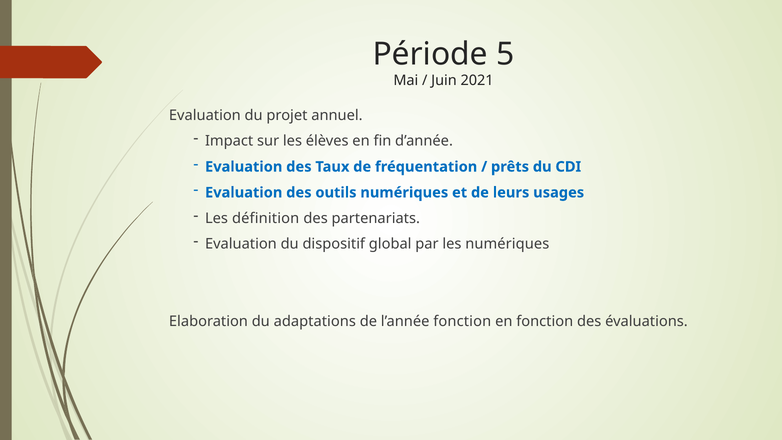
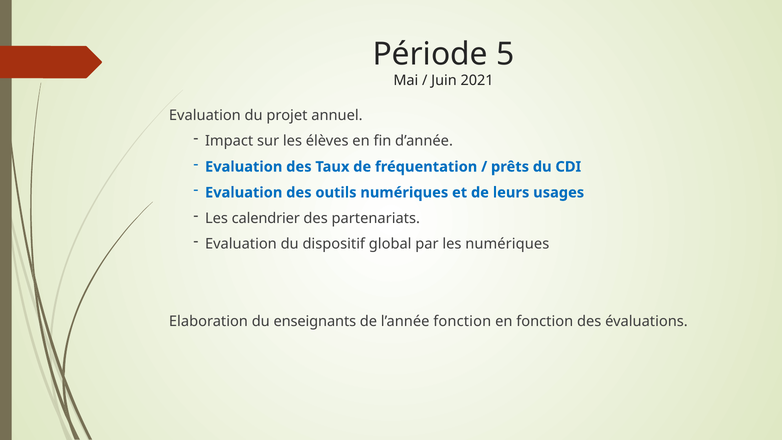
définition: définition -> calendrier
adaptations: adaptations -> enseignants
